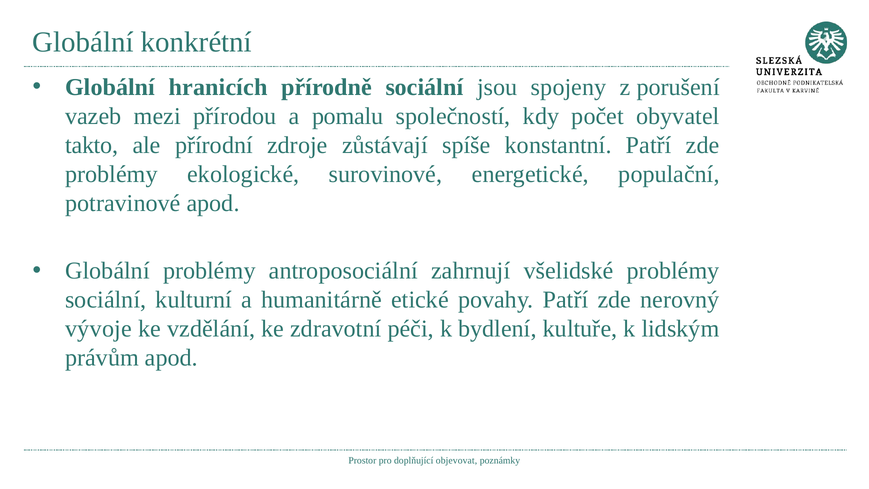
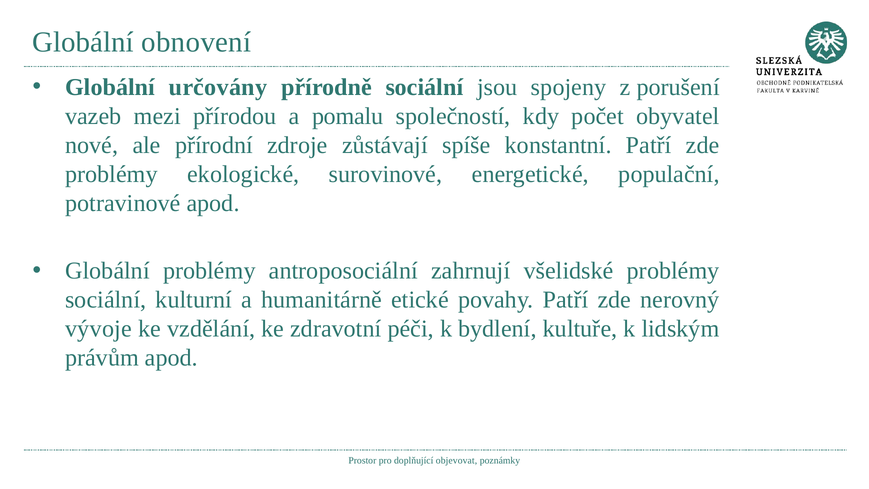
konkrétní: konkrétní -> obnovení
hranicích: hranicích -> určovány
takto: takto -> nové
